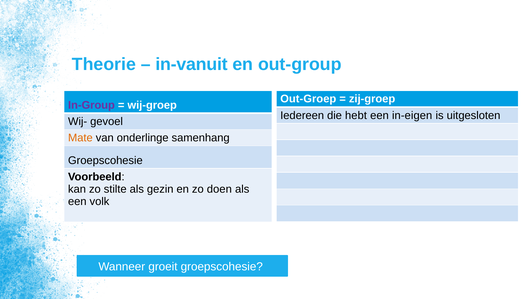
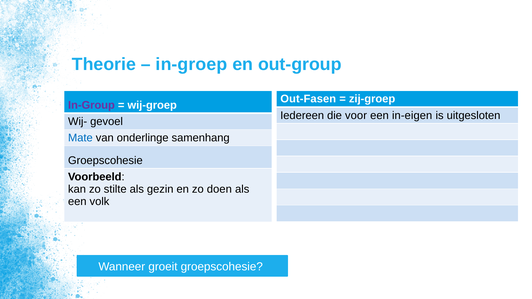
in-vanuit: in-vanuit -> in-groep
Out-Groep: Out-Groep -> Out-Fasen
hebt: hebt -> voor
Mate colour: orange -> blue
